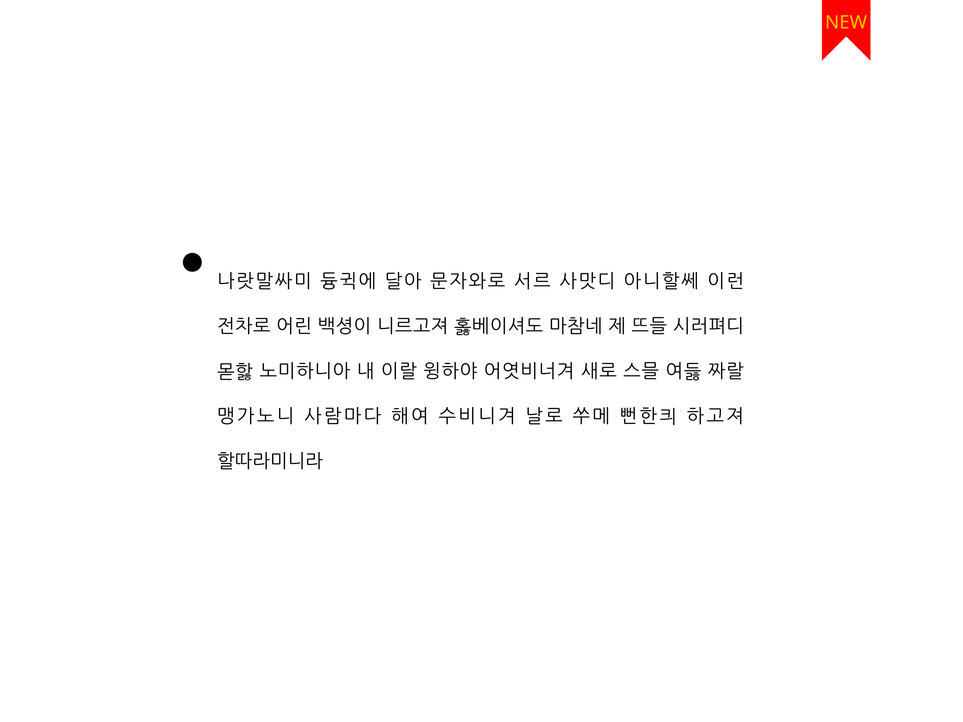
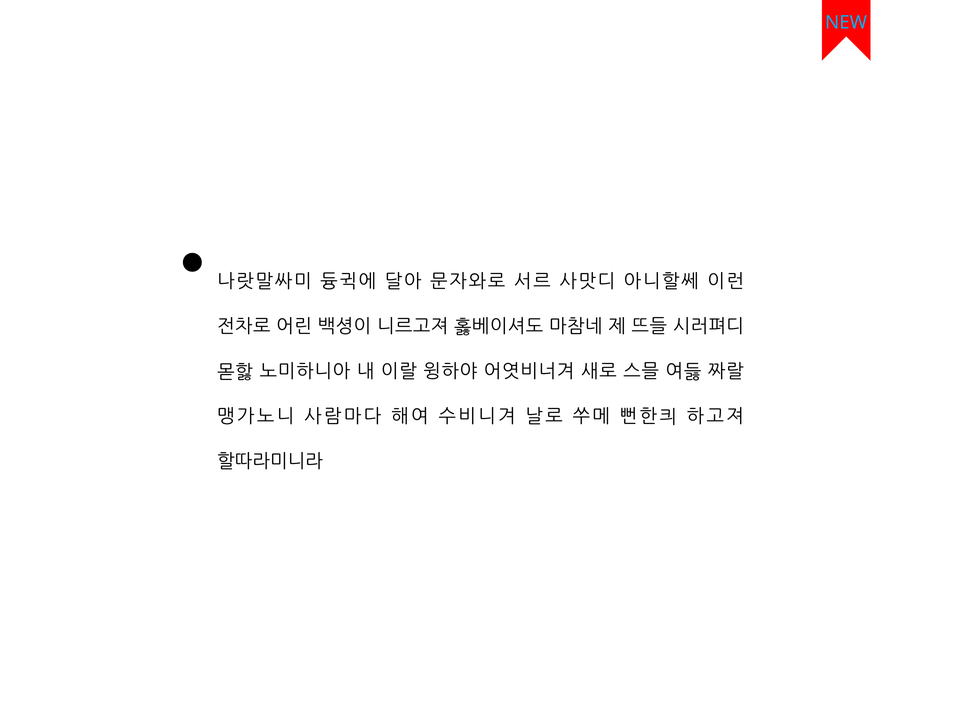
NEW colour: yellow -> light blue
